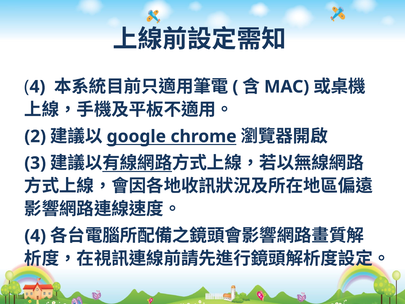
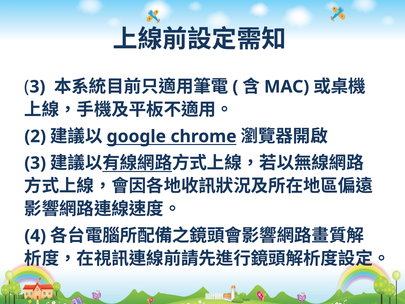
4 at (37, 87): 4 -> 3
